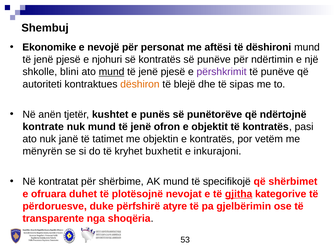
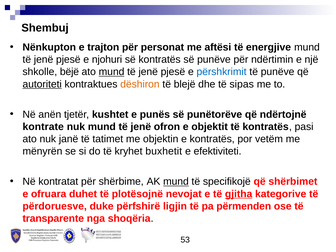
Ekonomike: Ekonomike -> Nënkupton
nevojë: nevojë -> trajton
dëshironi: dëshironi -> energjive
blini: blini -> bëjë
përshkrimit colour: purple -> blue
autoriteti underline: none -> present
inkurajoni: inkurajoni -> efektiviteti
mund at (176, 182) underline: none -> present
atyre: atyre -> ligjin
gjelbërimin: gjelbërimin -> përmenden
